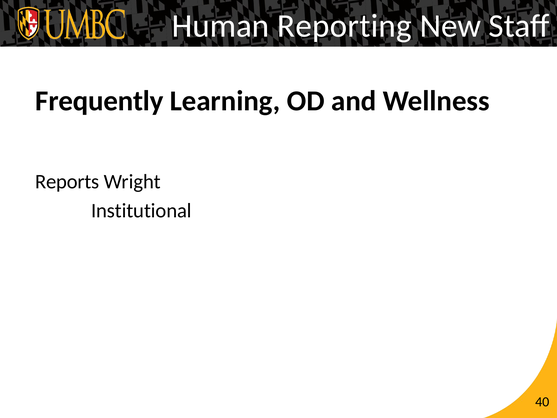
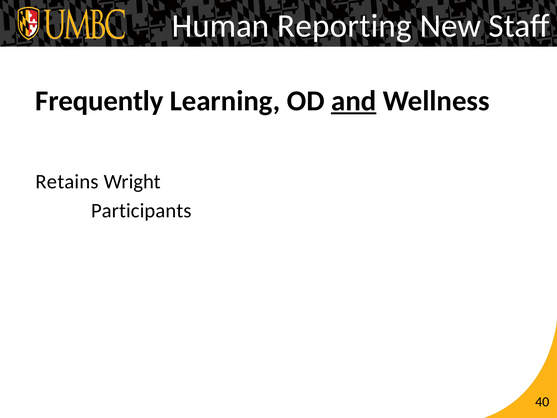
and underline: none -> present
Reports: Reports -> Retains
Institutional: Institutional -> Participants
